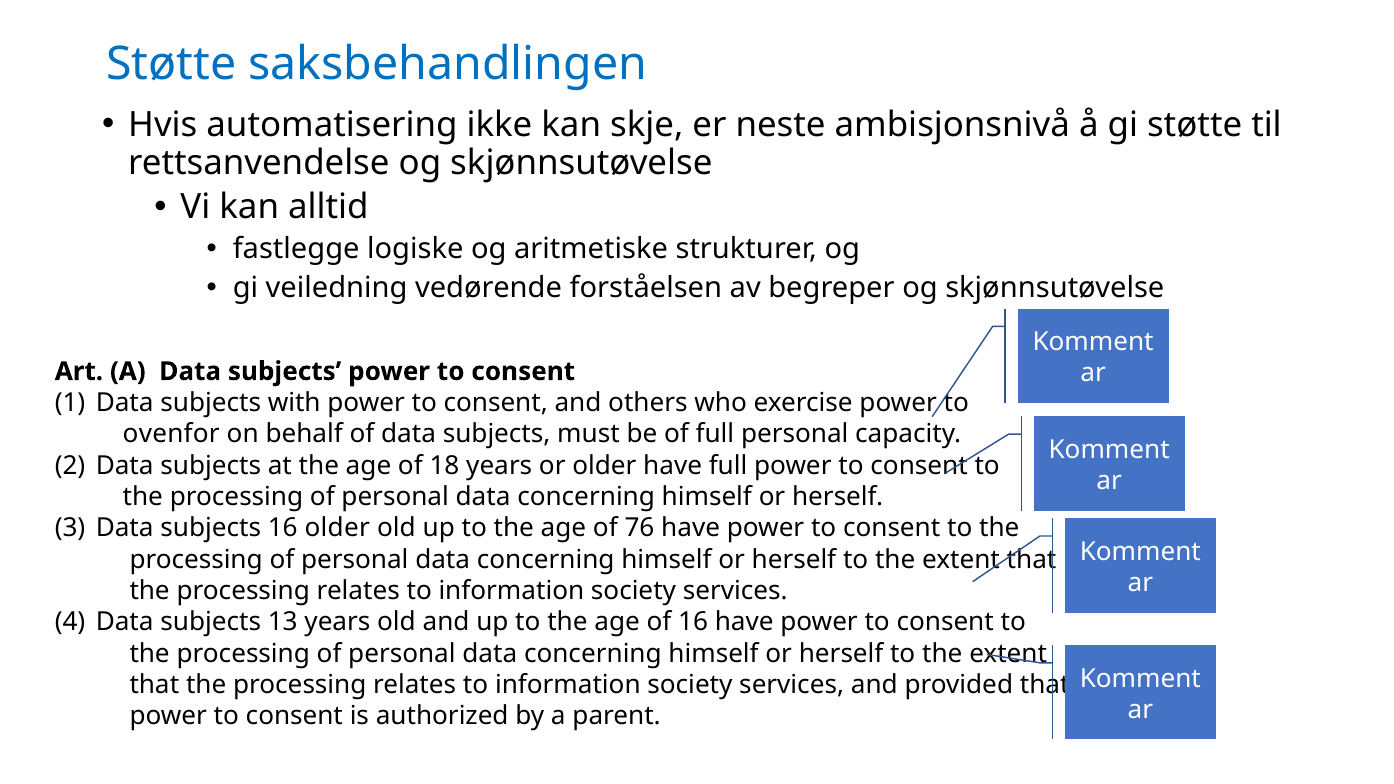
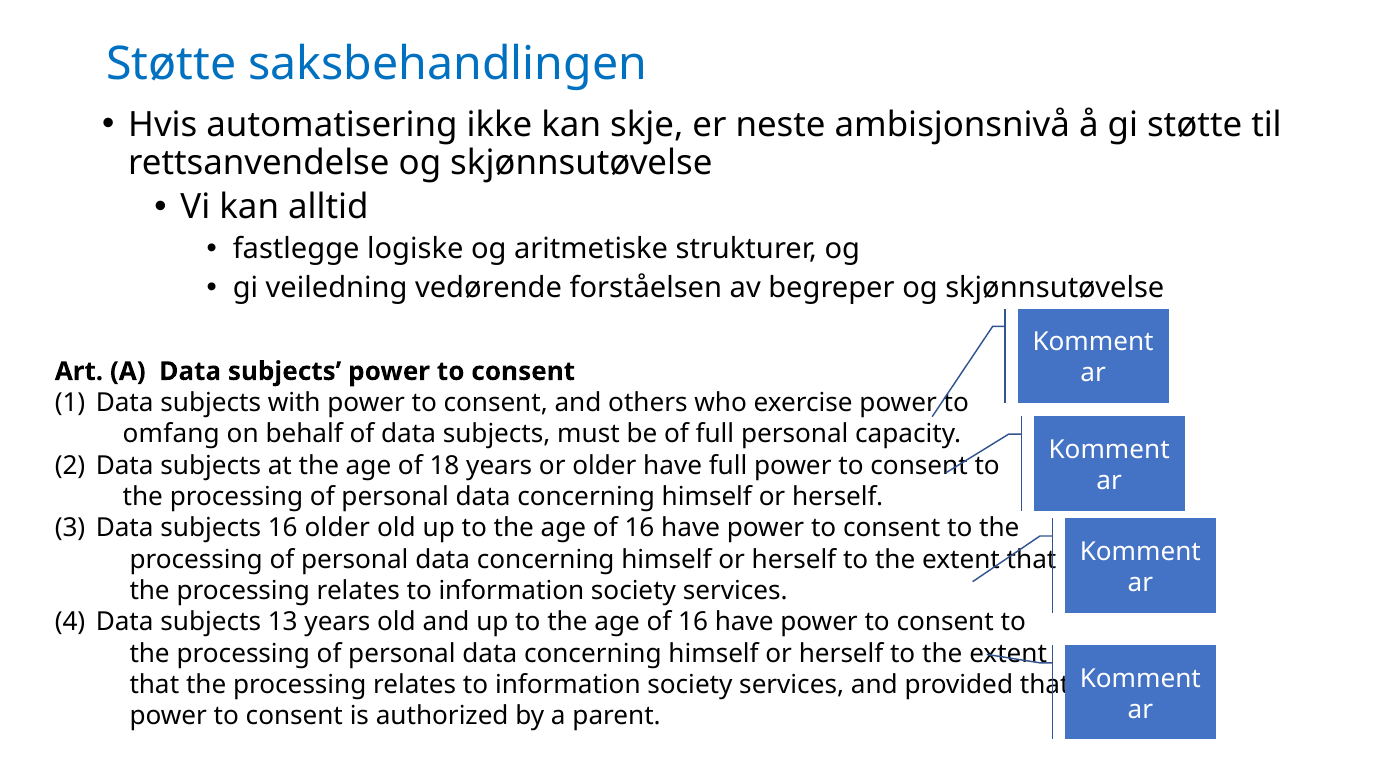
ovenfor: ovenfor -> omfang
76 at (640, 528): 76 -> 16
